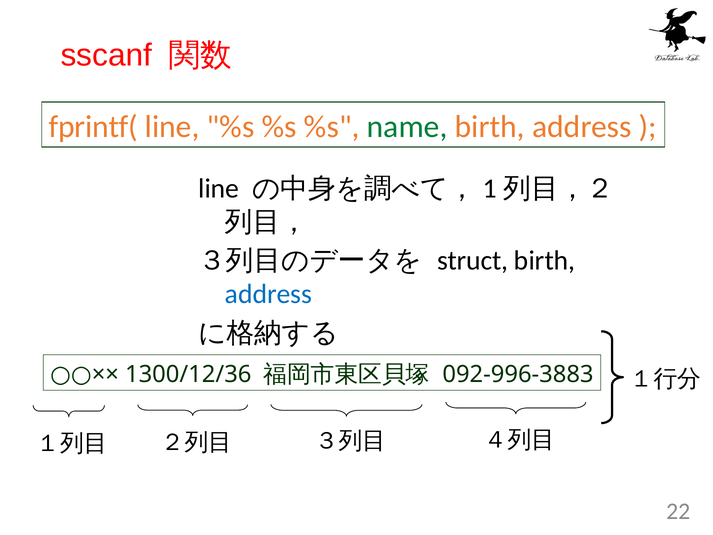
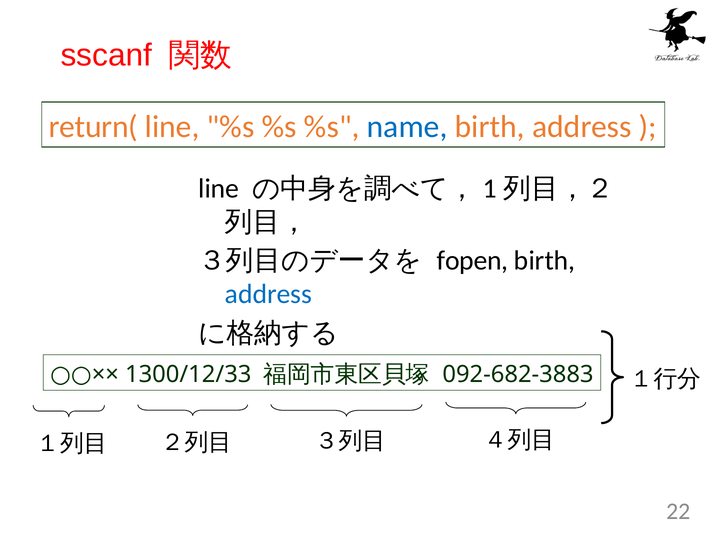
fprintf(: fprintf( -> return(
name colour: green -> blue
struct: struct -> fopen
1300/12/36: 1300/12/36 -> 1300/12/33
092-996-3883: 092-996-3883 -> 092-682-3883
